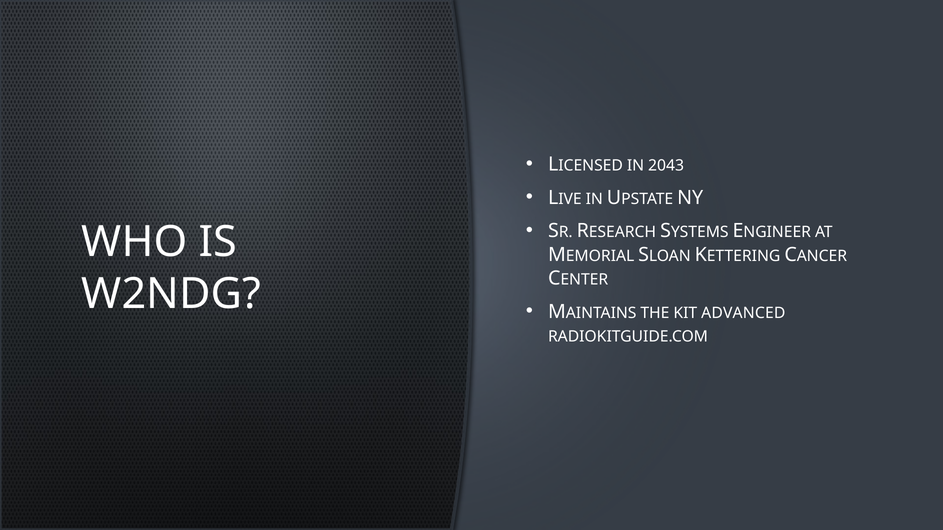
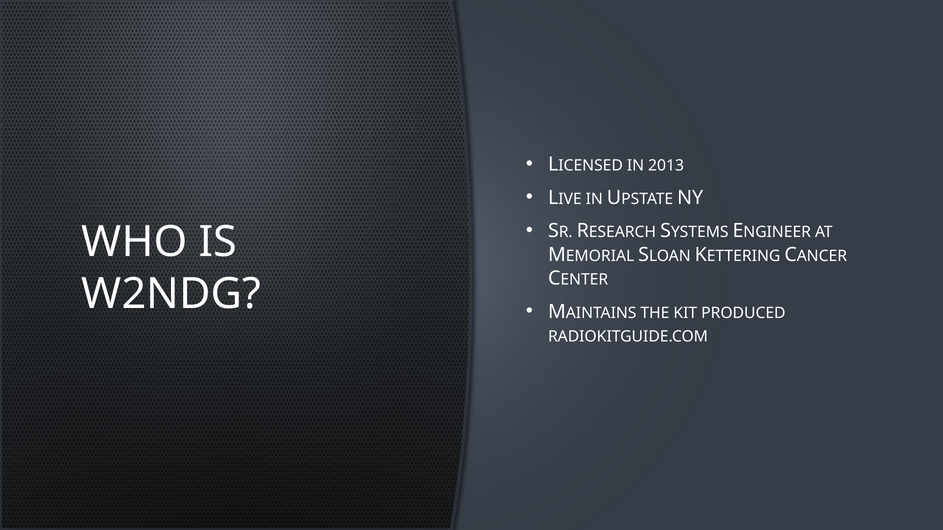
2043: 2043 -> 2013
ADVANCED: ADVANCED -> PRODUCED
